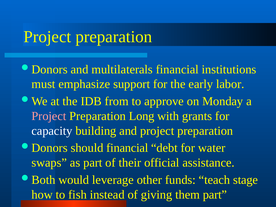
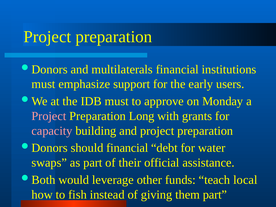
labor: labor -> users
IDB from: from -> must
capacity colour: white -> pink
stage: stage -> local
